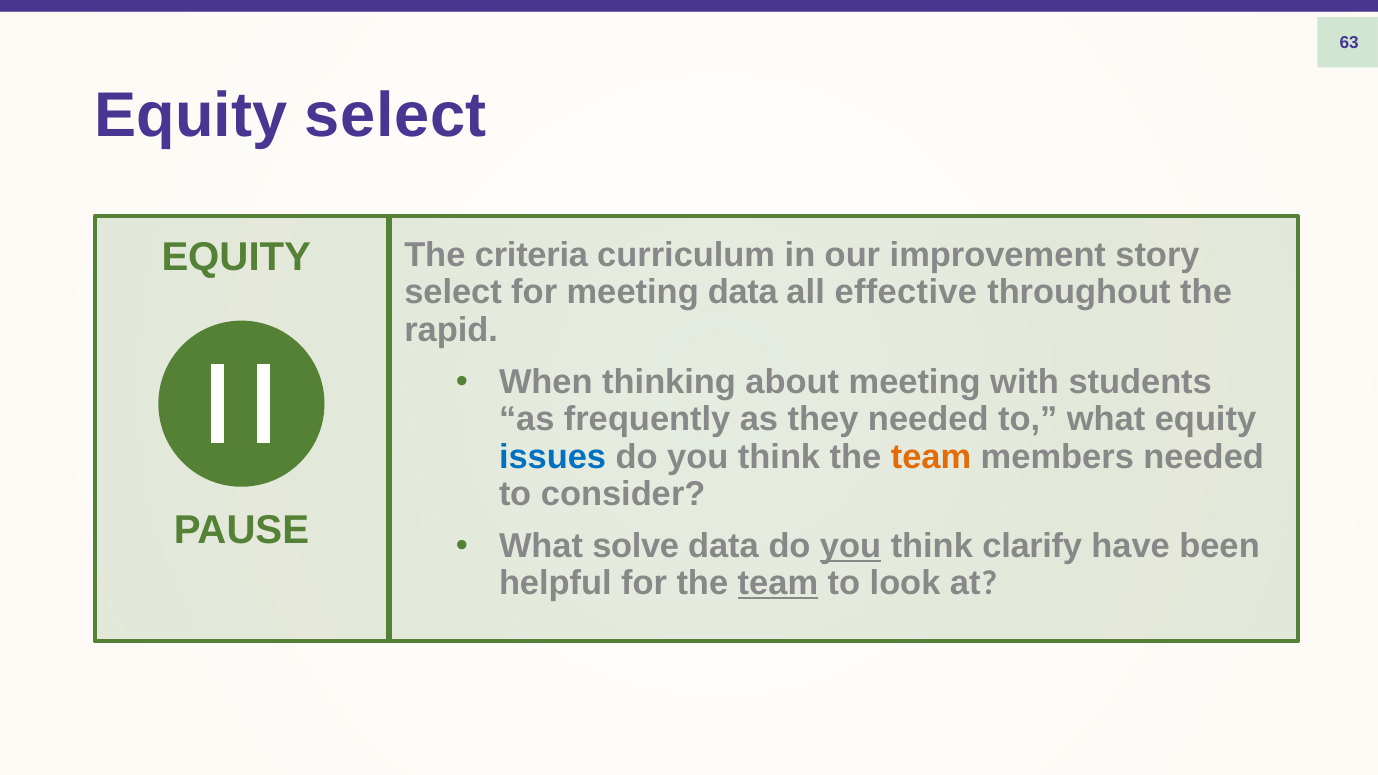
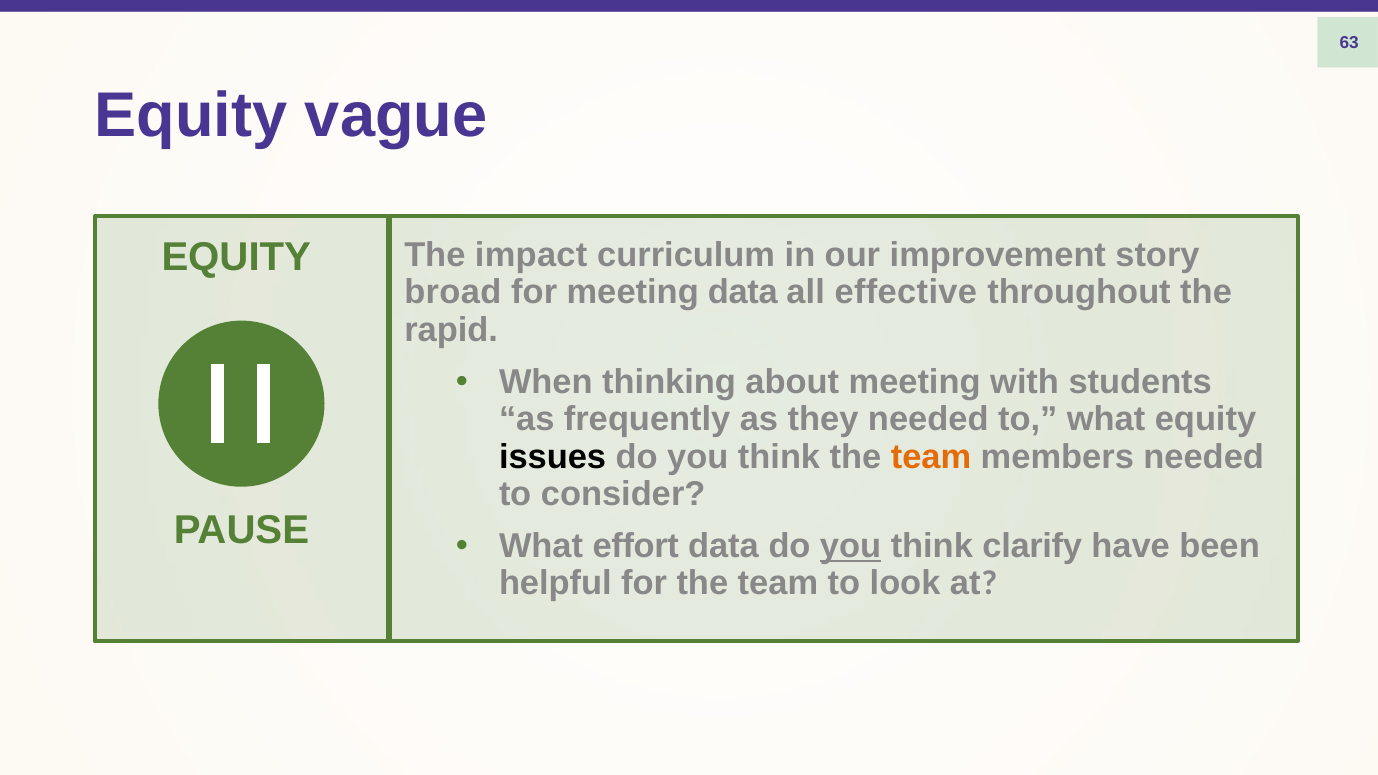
Equity select: select -> vague
criteria: criteria -> impact
select at (453, 293): select -> broad
issues colour: blue -> black
solve: solve -> effort
team at (778, 584) underline: present -> none
